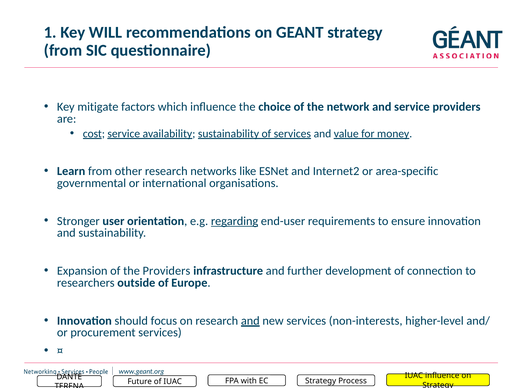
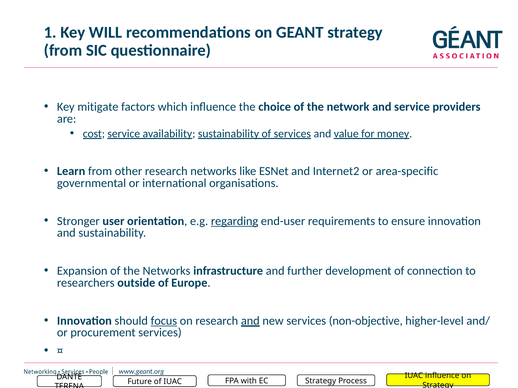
the Providers: Providers -> Networks
focus underline: none -> present
non-interests: non-interests -> non-objective
